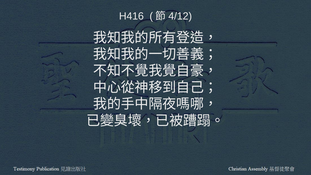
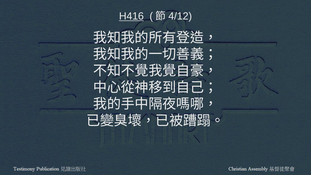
H416 underline: none -> present
